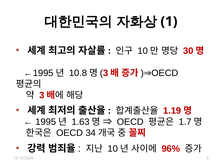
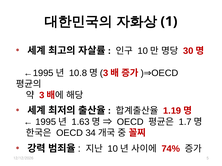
96%: 96% -> 74%
